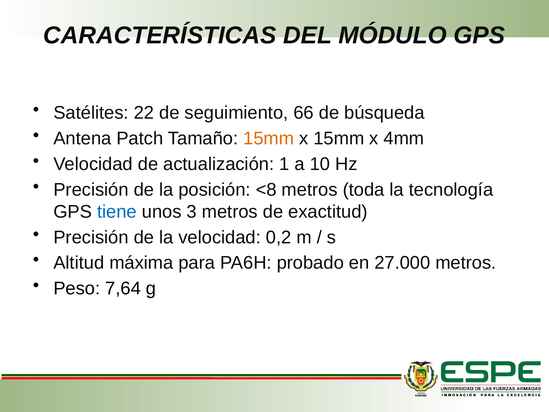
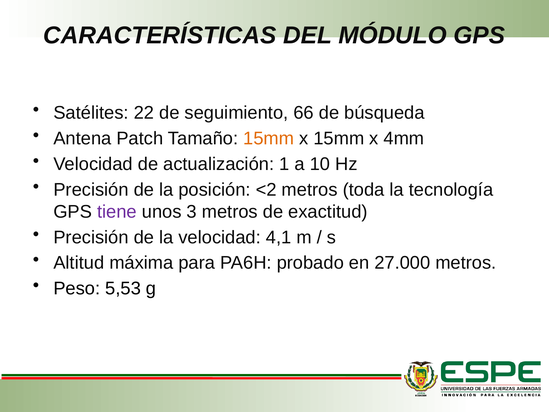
<8: <8 -> <2
tiene colour: blue -> purple
0,2: 0,2 -> 4,1
7,64: 7,64 -> 5,53
